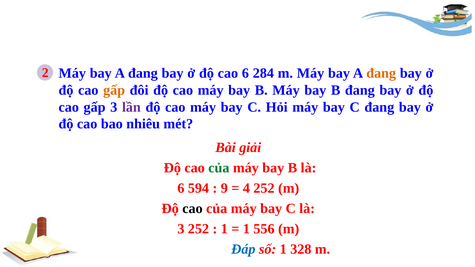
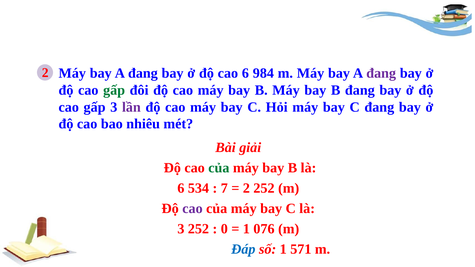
284: 284 -> 984
đang at (381, 73) colour: orange -> purple
gấp at (114, 90) colour: orange -> green
594: 594 -> 534
9: 9 -> 7
4 at (246, 188): 4 -> 2
cao at (192, 208) colour: black -> purple
1 at (224, 229): 1 -> 0
556: 556 -> 076
328: 328 -> 571
